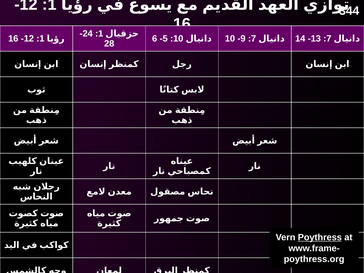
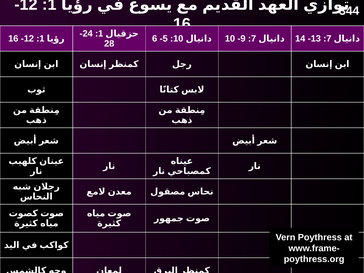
Poythress underline: present -> none
